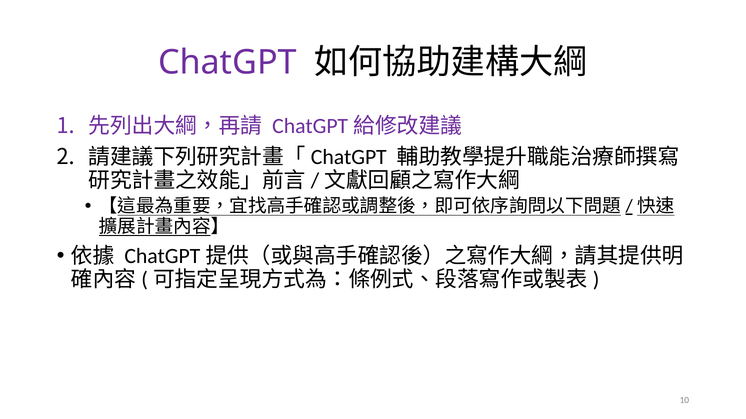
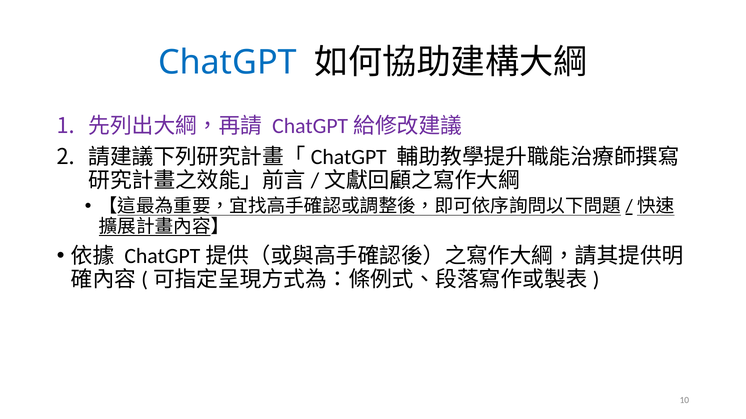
ChatGPT colour: purple -> blue
